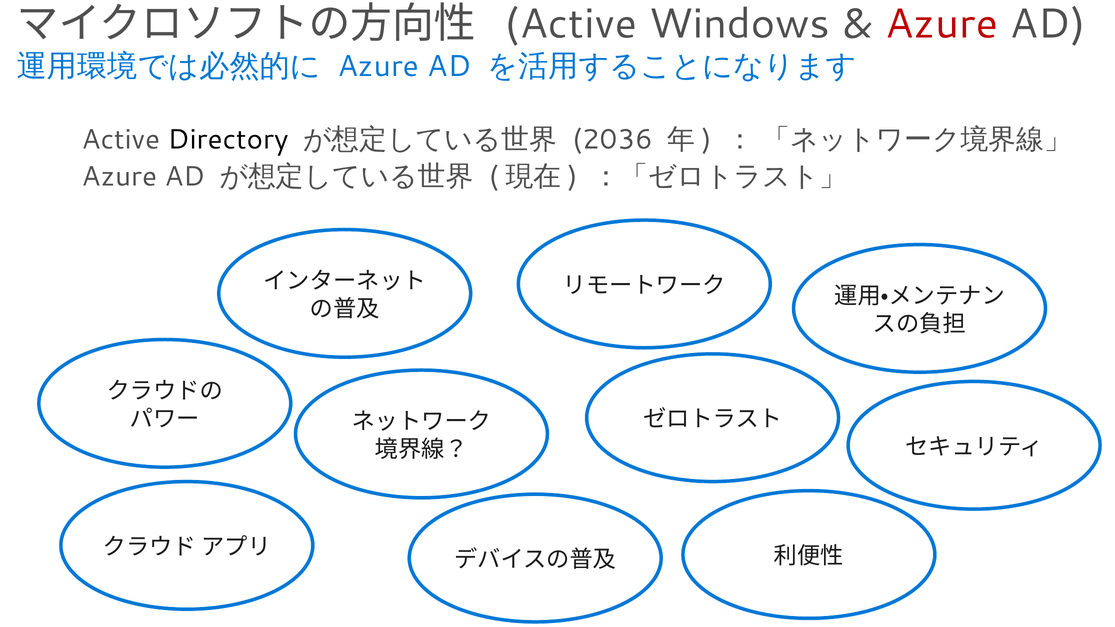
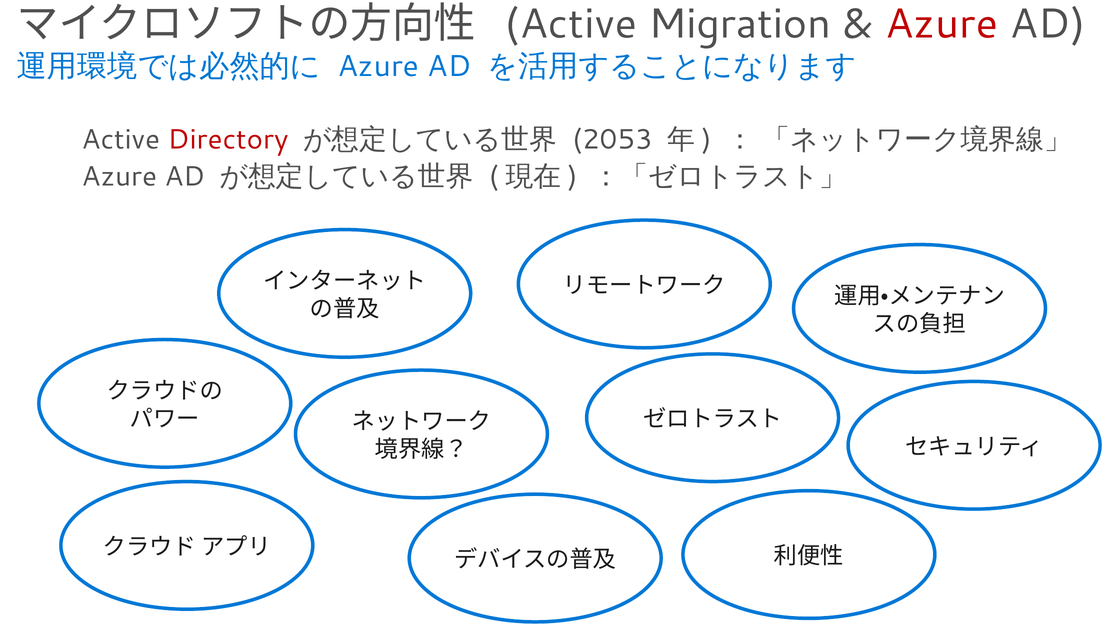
Windows: Windows -> Migration
Directory colour: black -> red
2036: 2036 -> 2053
